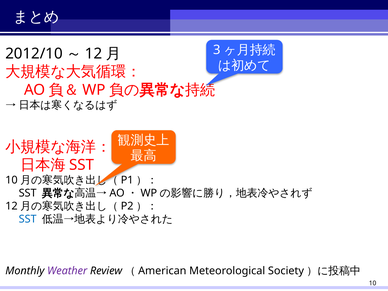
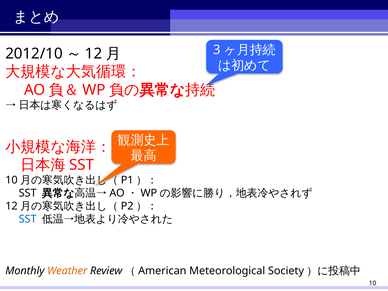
Weather colour: purple -> orange
